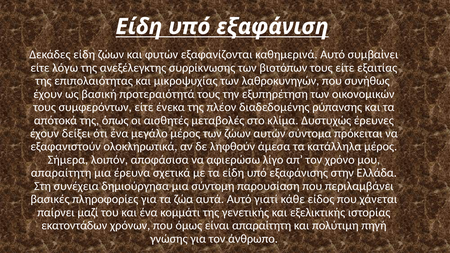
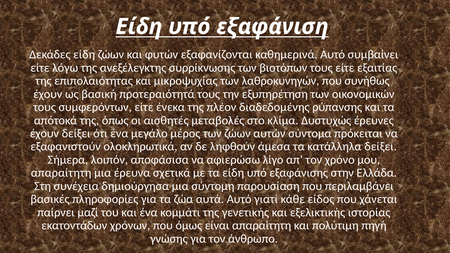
κατάλληλα μέρος: μέρος -> δείξει
